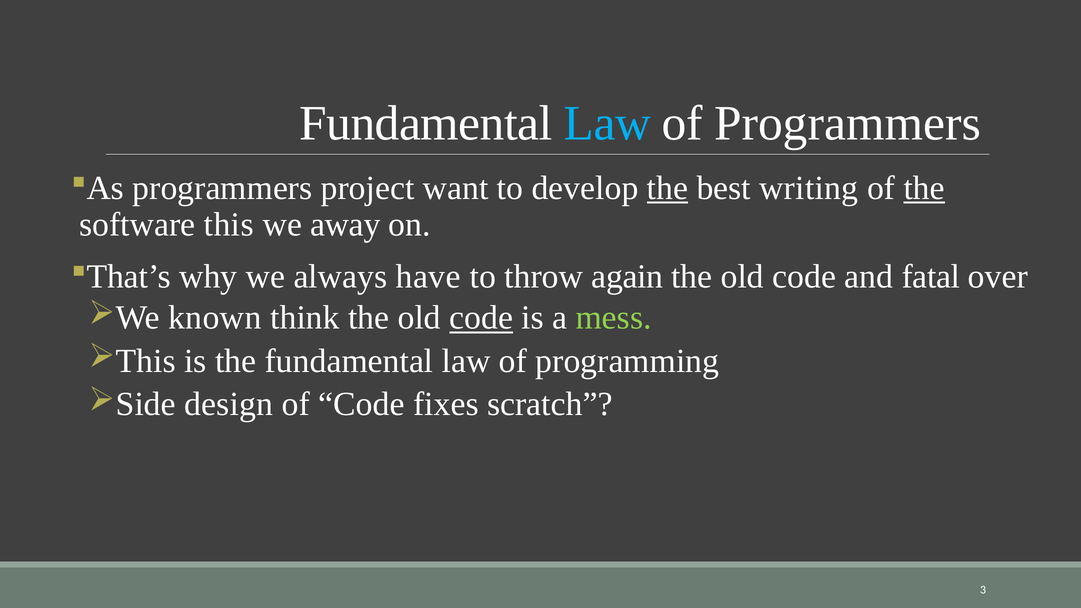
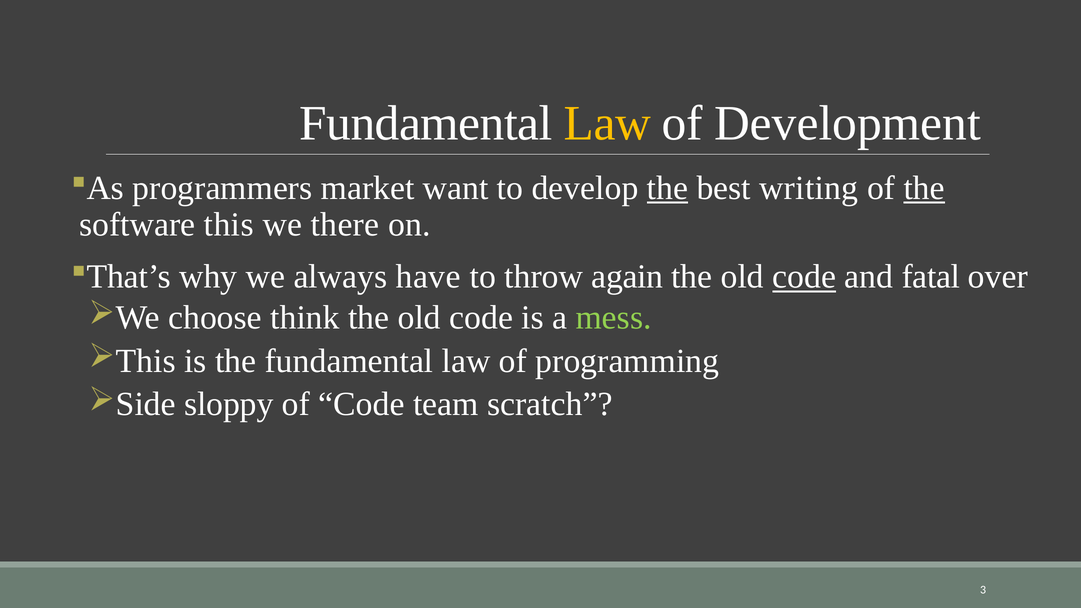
Law at (607, 123) colour: light blue -> yellow
of Programmers: Programmers -> Development
project: project -> market
away: away -> there
code at (804, 277) underline: none -> present
known: known -> choose
code at (481, 318) underline: present -> none
design: design -> sloppy
fixes: fixes -> team
